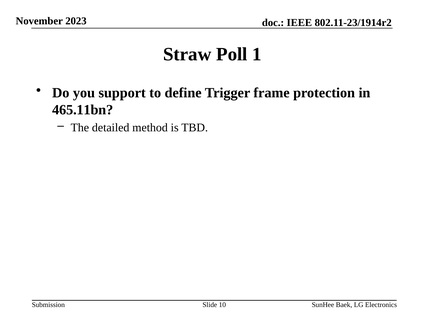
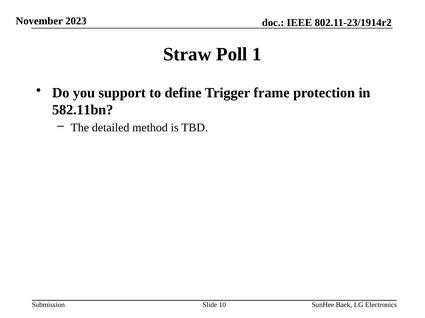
465.11bn: 465.11bn -> 582.11bn
